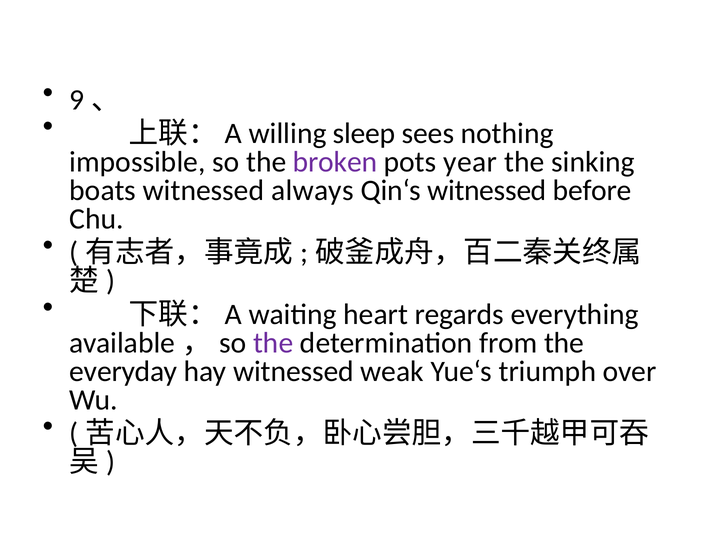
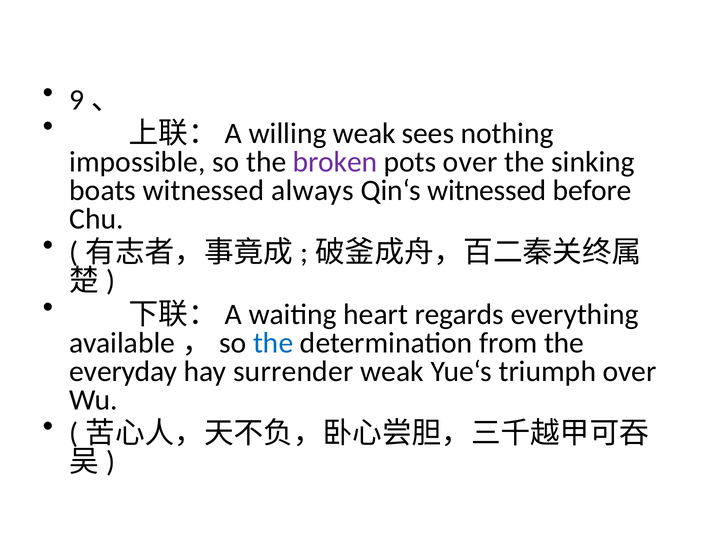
willing sleep: sleep -> weak
pots year: year -> over
the at (273, 343) colour: purple -> blue
hay witnessed: witnessed -> surrender
